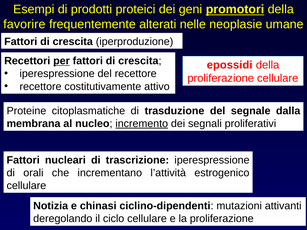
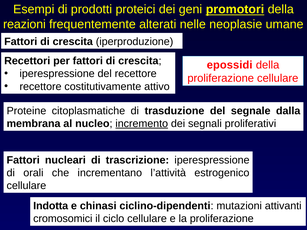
favorire: favorire -> reazioni
per underline: present -> none
Notizia: Notizia -> Indotta
deregolando: deregolando -> cromosomici
